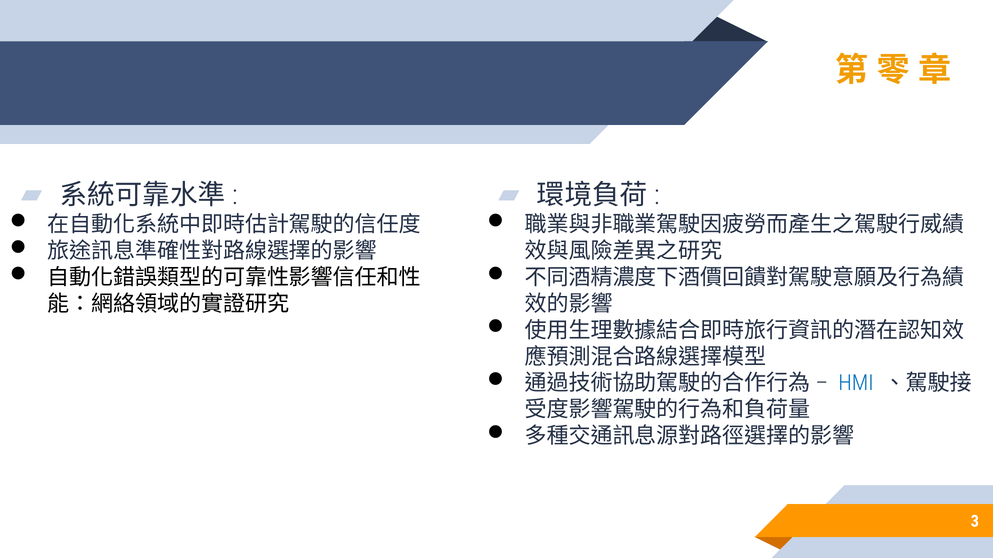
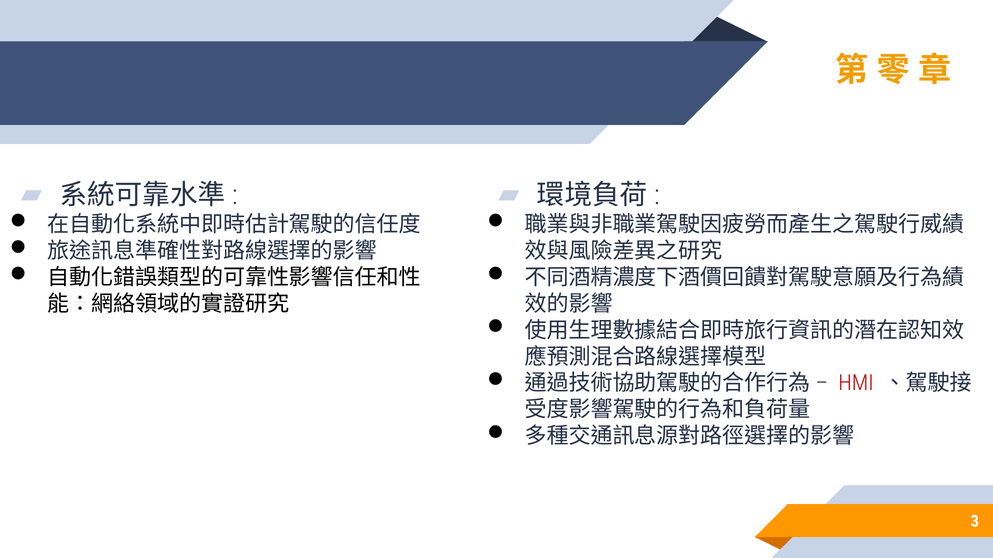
HMI colour: blue -> red
